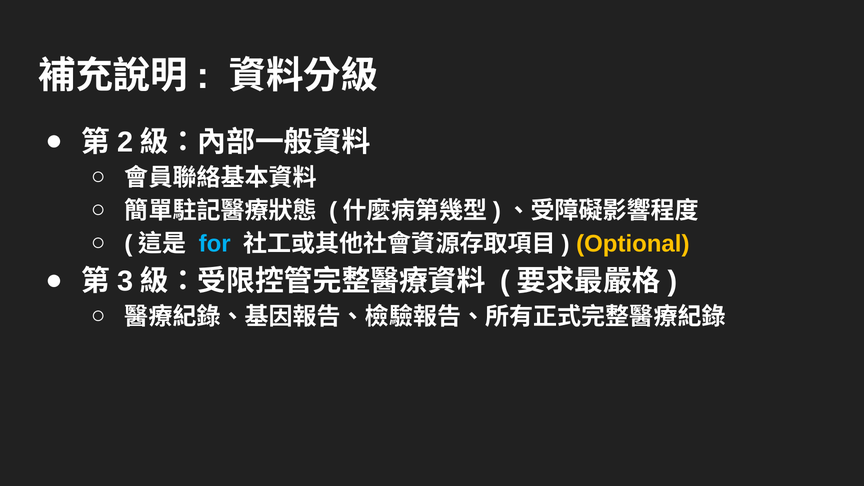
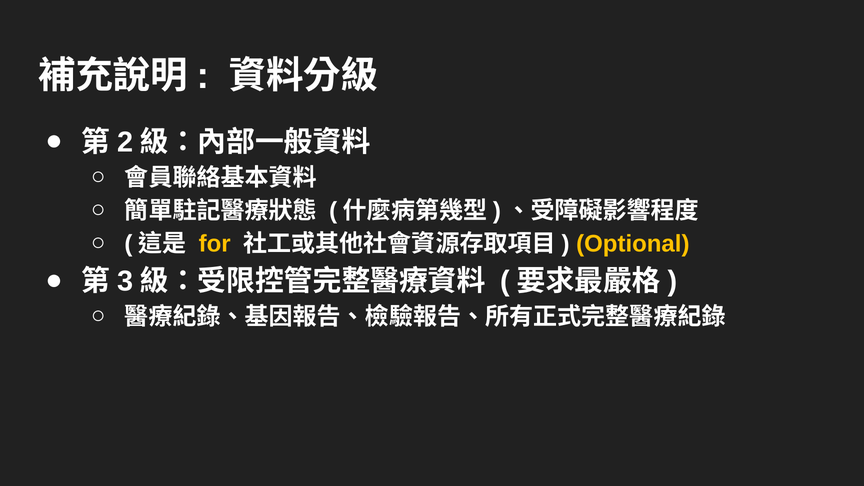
for colour: light blue -> yellow
